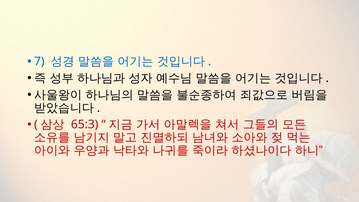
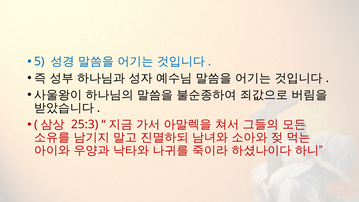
7: 7 -> 5
65:3: 65:3 -> 25:3
